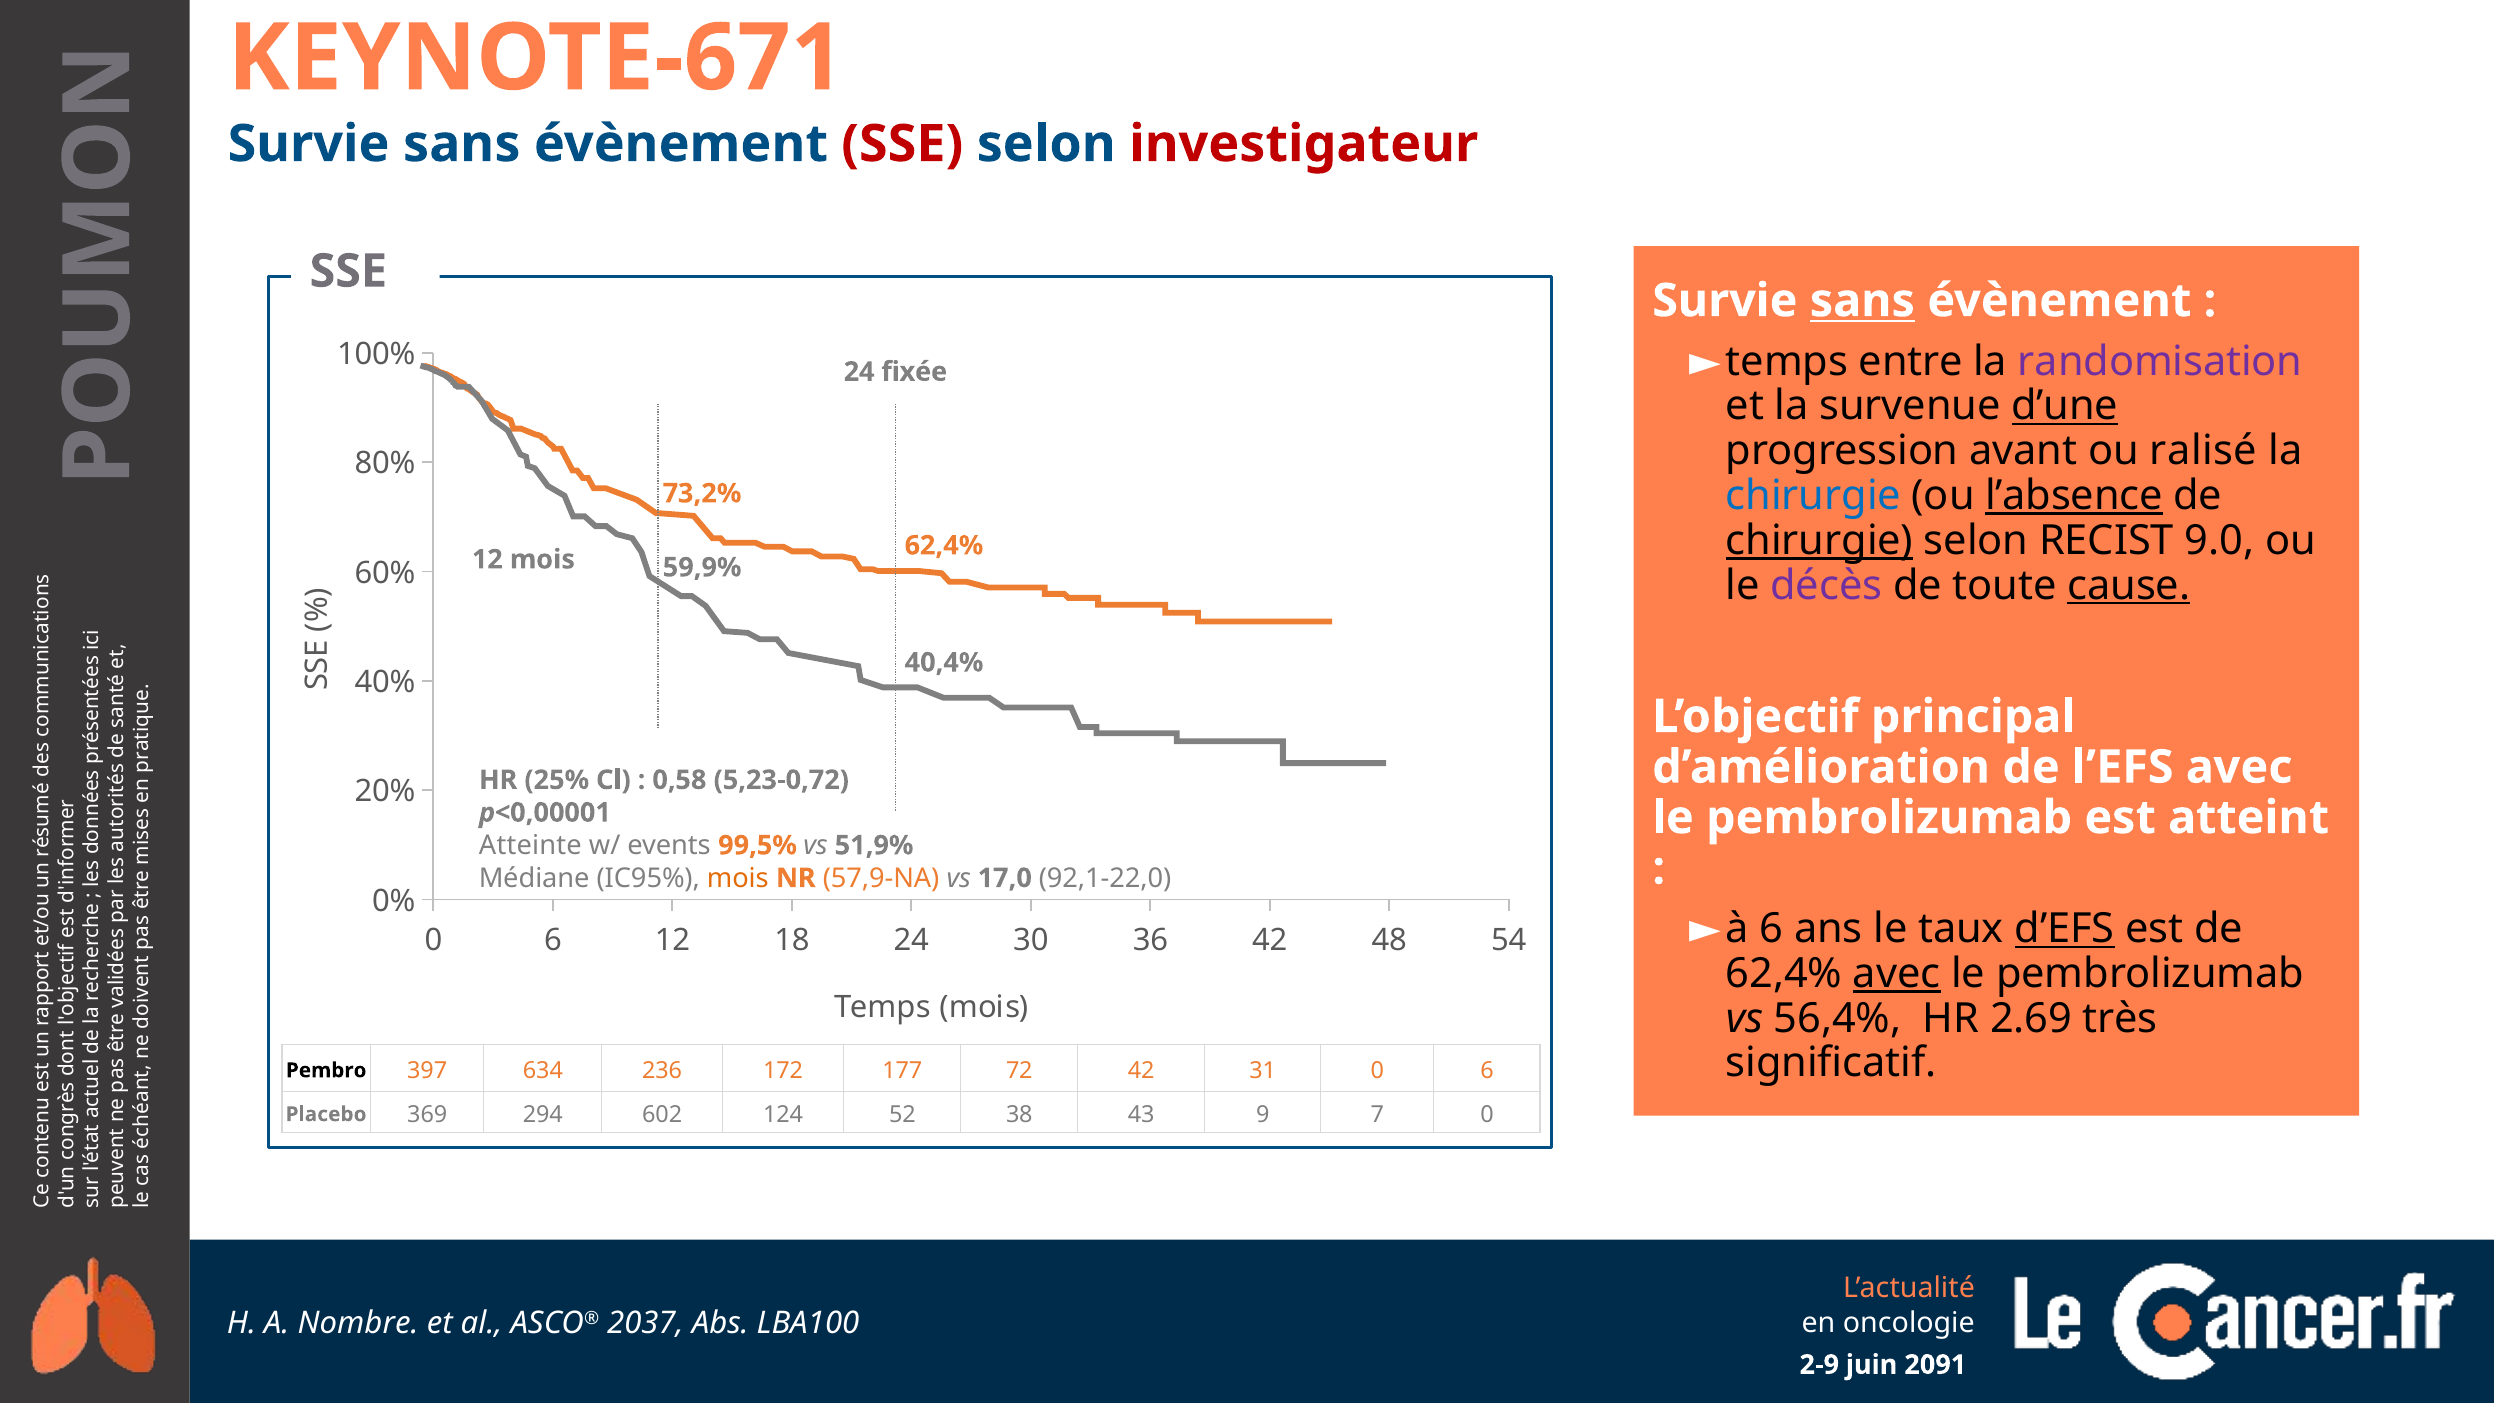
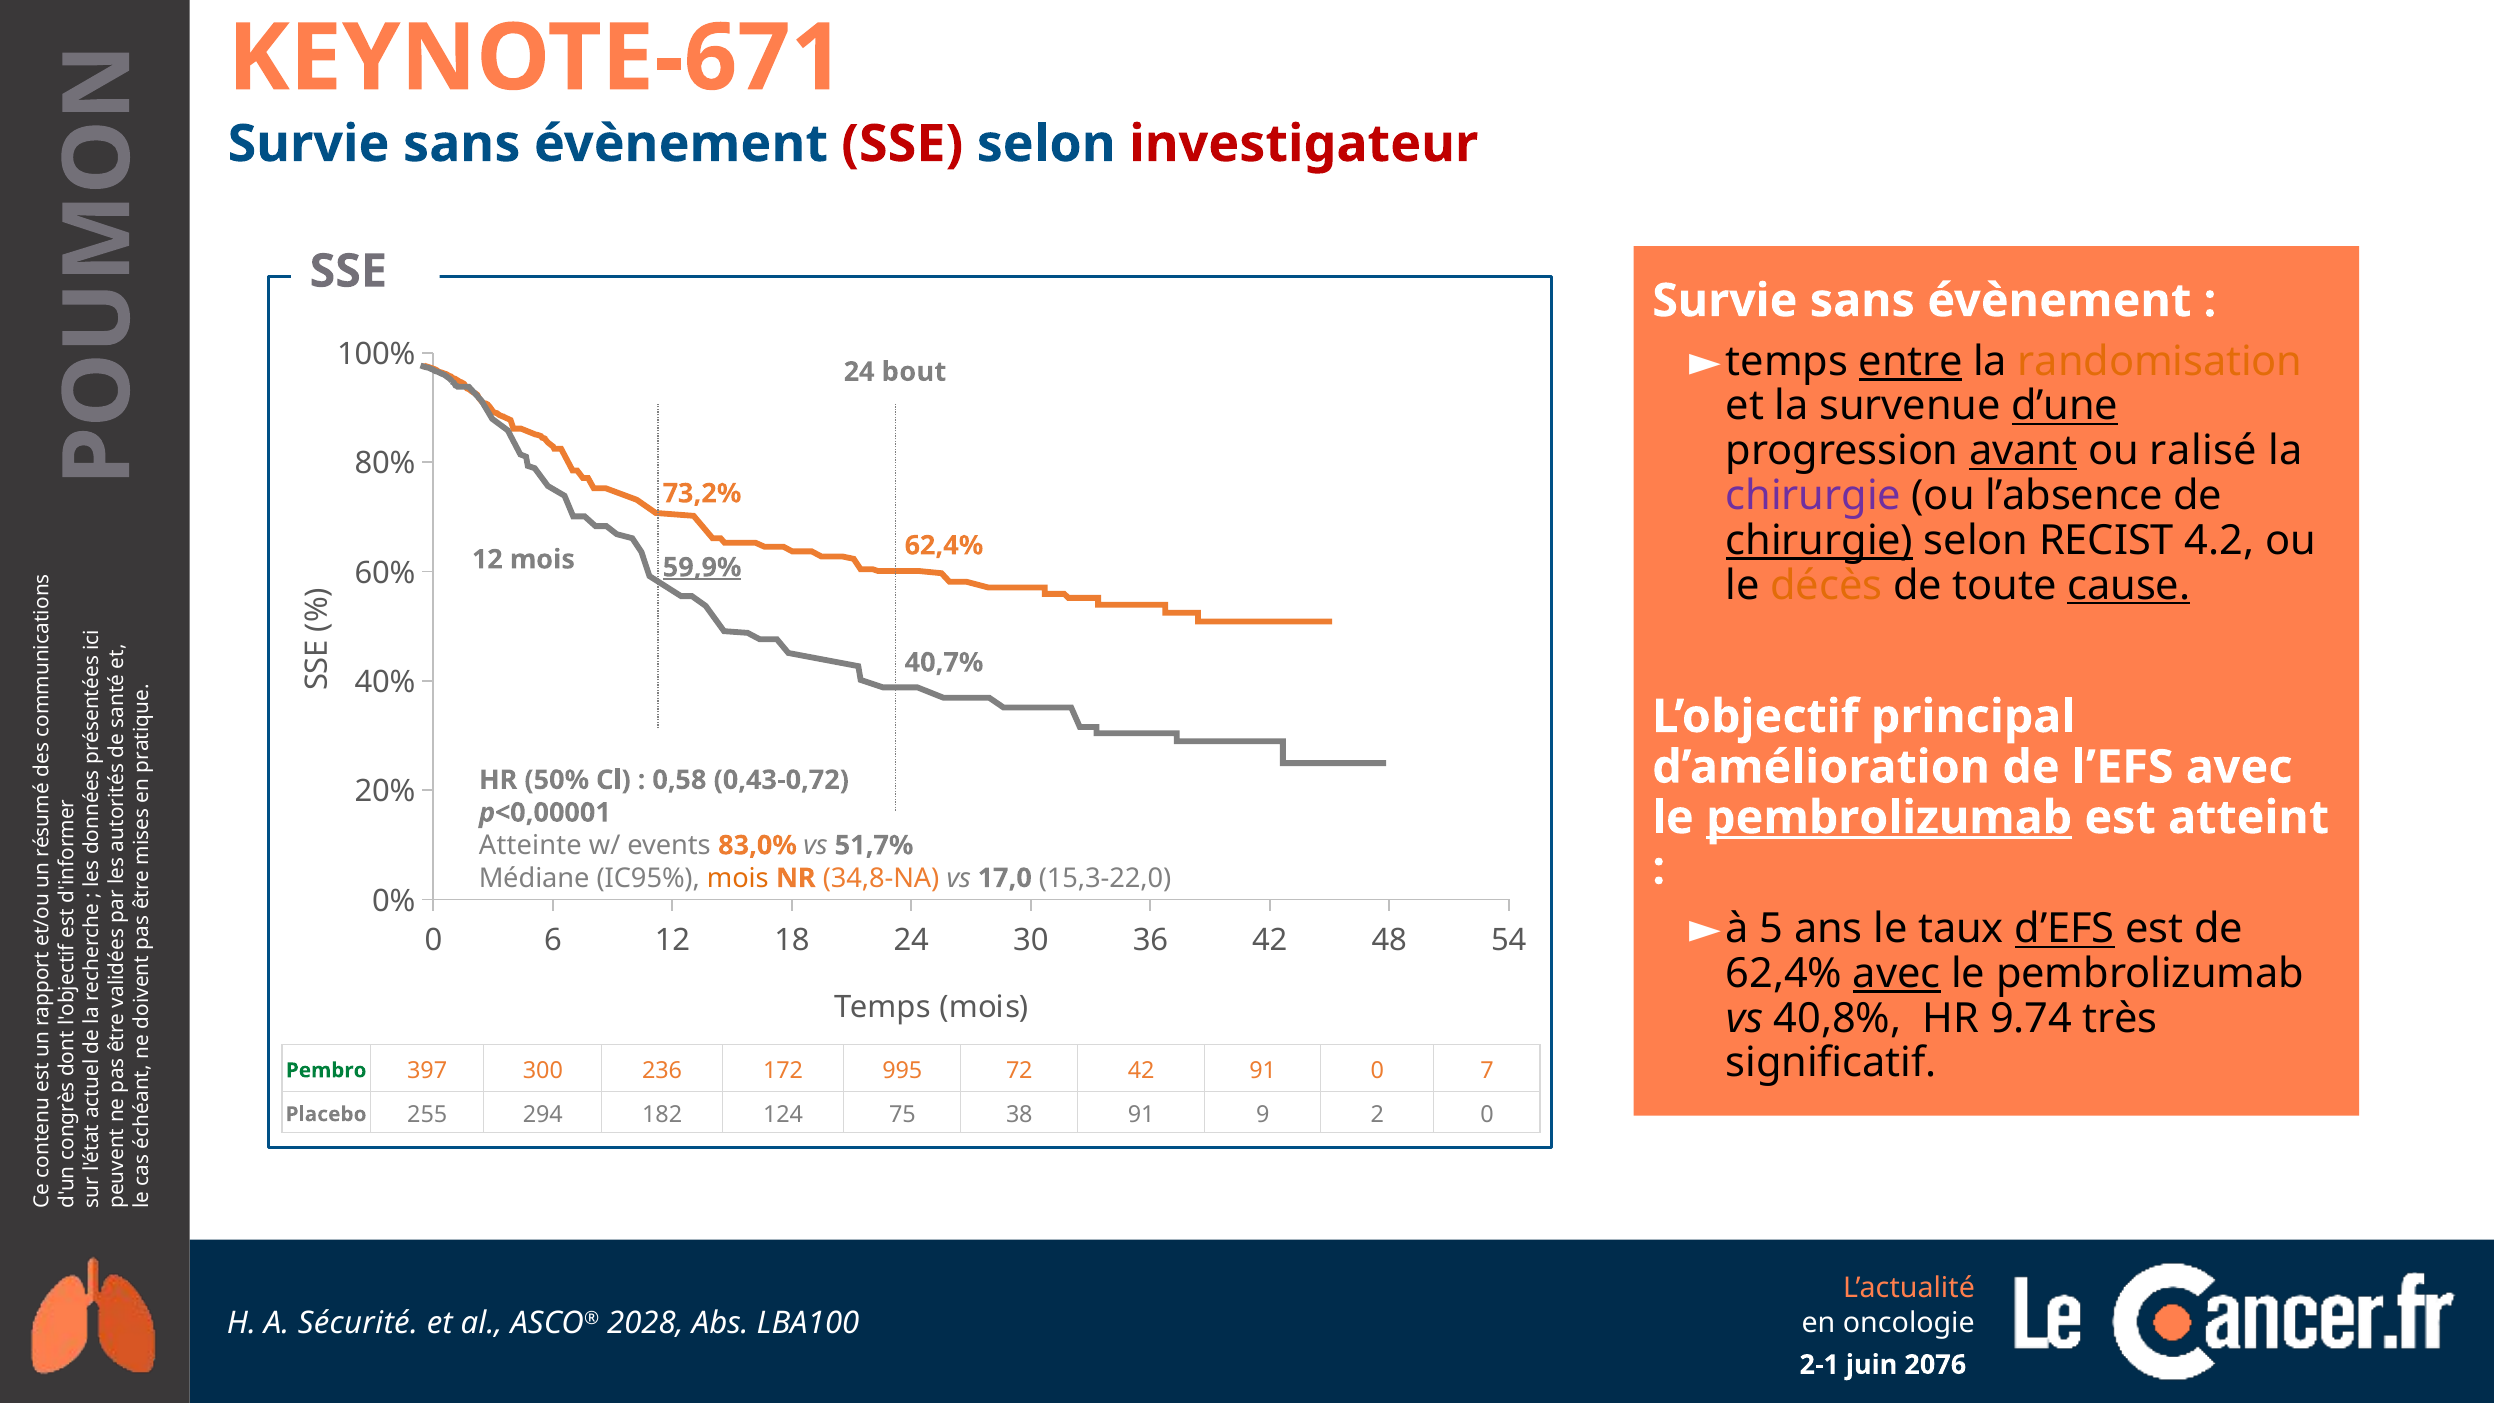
sans at (1862, 301) underline: present -> none
entre underline: none -> present
randomisation colour: purple -> orange
fixée: fixée -> bout
avant underline: none -> present
chirurgie at (1813, 496) colour: blue -> purple
l’absence underline: present -> none
9.0: 9.0 -> 4.2
59,9% underline: none -> present
décès colour: purple -> orange
40,4%: 40,4% -> 40,7%
25%: 25% -> 50%
5,23-0,72: 5,23-0,72 -> 0,43-0,72
pembrolizumab at (1889, 818) underline: none -> present
99,5%: 99,5% -> 83,0%
51,9%: 51,9% -> 51,7%
57,9-NA: 57,9-NA -> 34,8-NA
92,1-22,0: 92,1-22,0 -> 15,3-22,0
à 6: 6 -> 5
56,4%: 56,4% -> 40,8%
2.69: 2.69 -> 9.74
Pembro colour: black -> green
634: 634 -> 300
177: 177 -> 995
42 31: 31 -> 91
6 at (1487, 1070): 6 -> 7
369: 369 -> 255
602: 602 -> 182
52: 52 -> 75
38 43: 43 -> 91
7: 7 -> 2
Nombre: Nombre -> Sécurité
2037: 2037 -> 2028
2-9: 2-9 -> 2-1
2091: 2091 -> 2076
